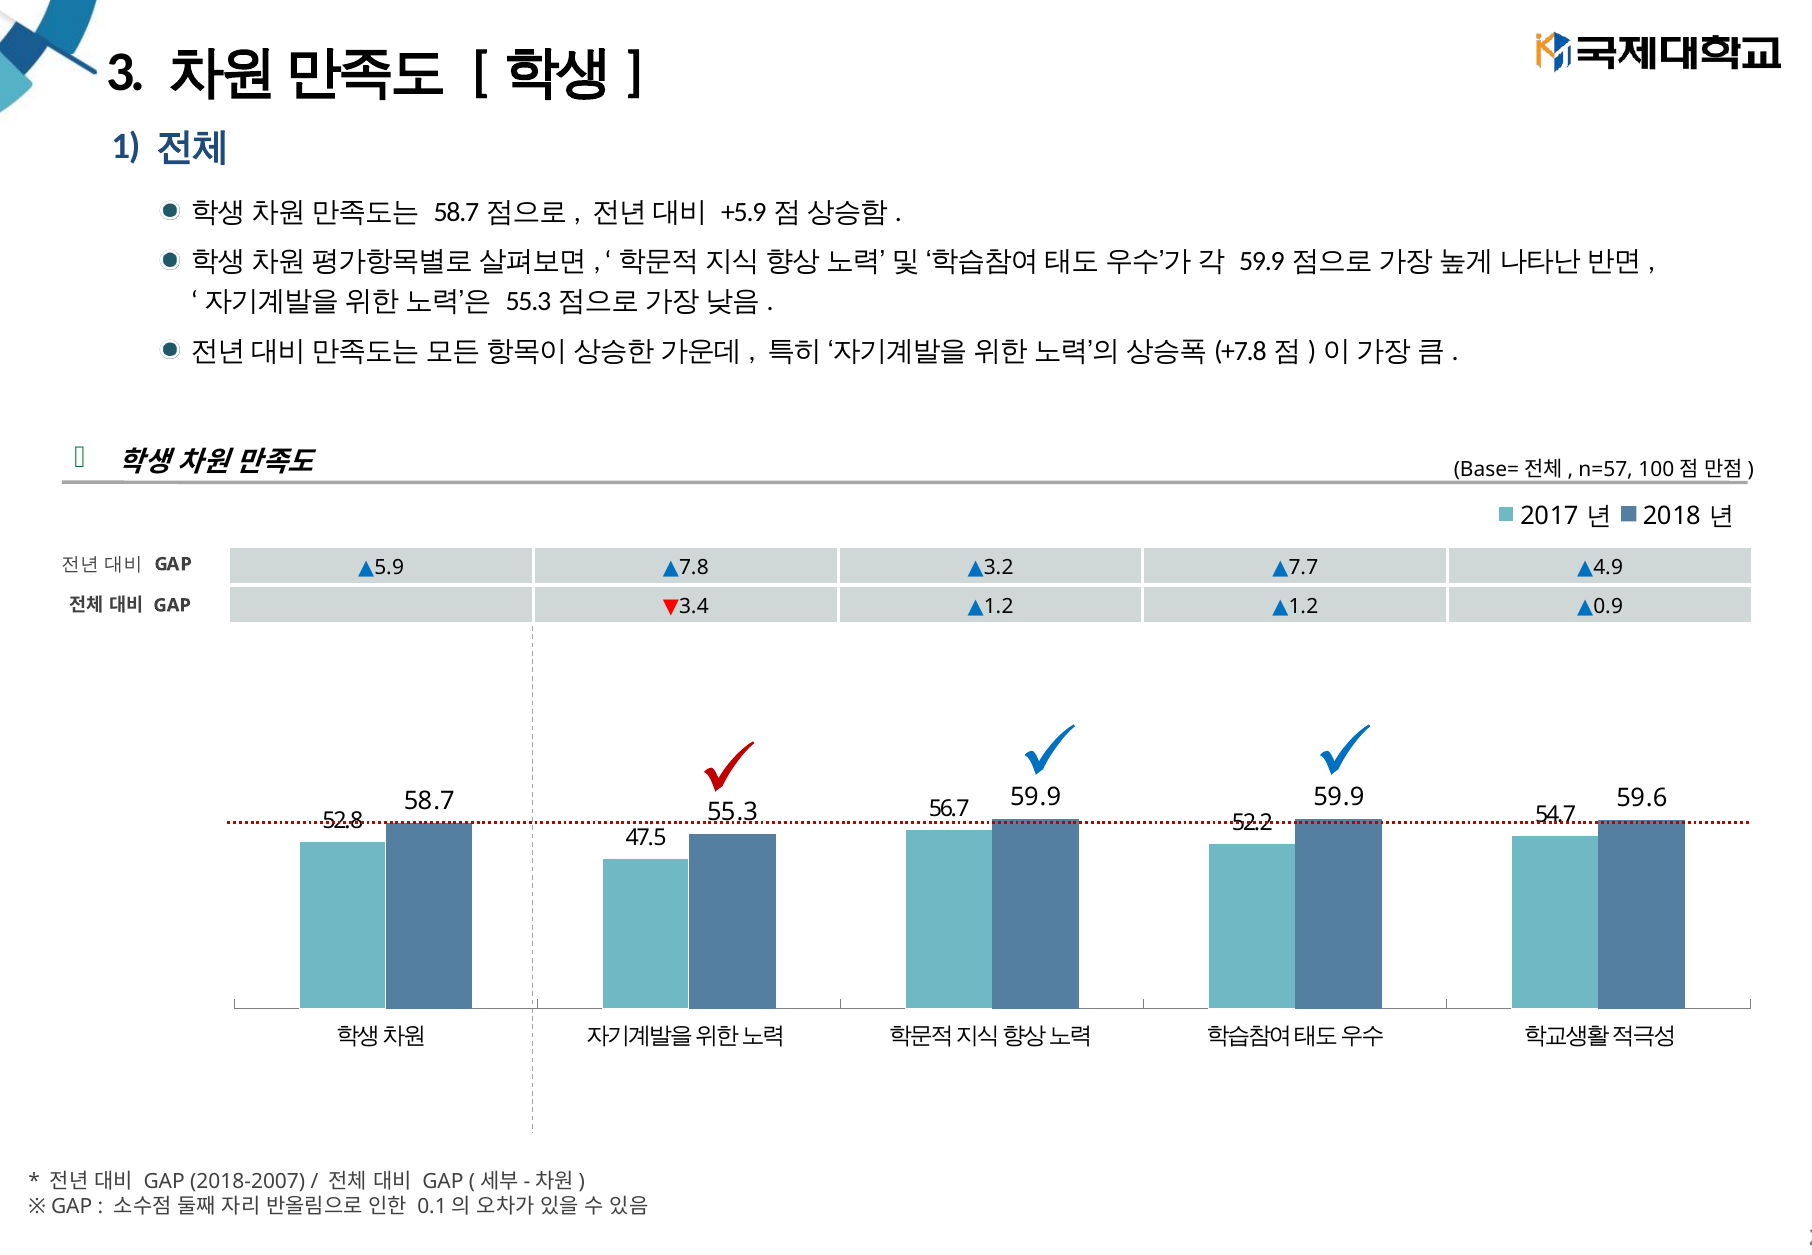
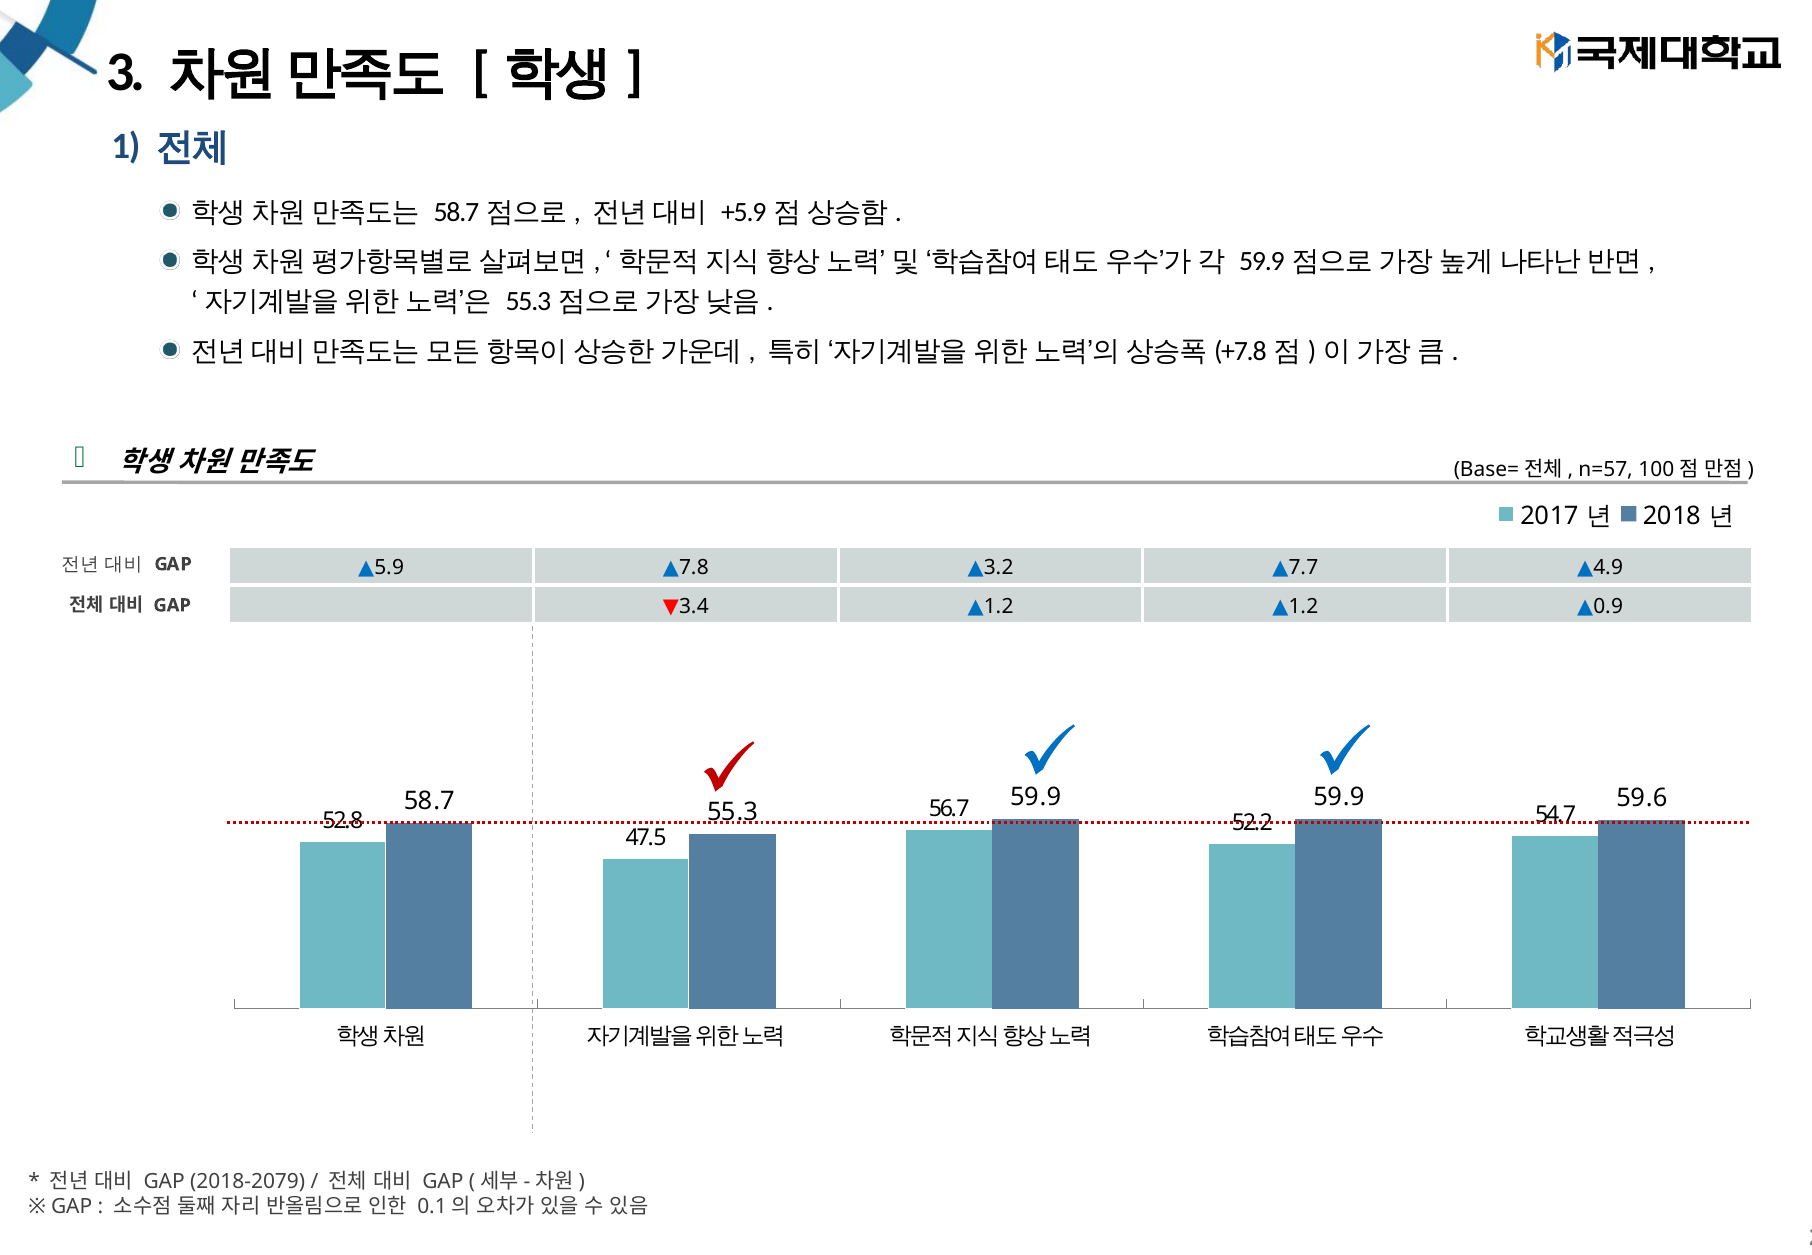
2018-2007: 2018-2007 -> 2018-2079
